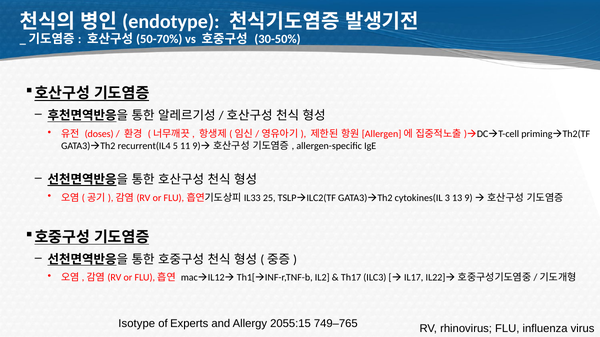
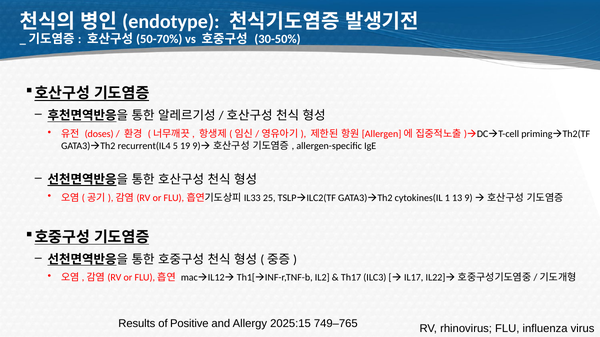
11: 11 -> 19
3: 3 -> 1
Isotype: Isotype -> Results
Experts: Experts -> Positive
2055:15: 2055:15 -> 2025:15
